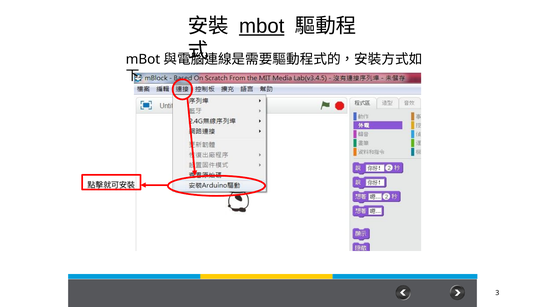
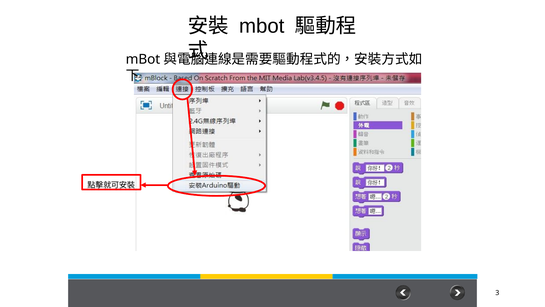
mbot at (262, 26) underline: present -> none
